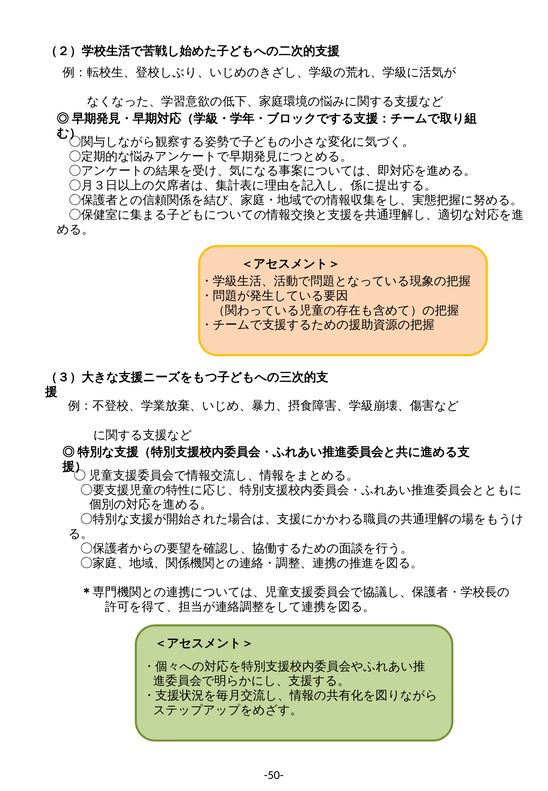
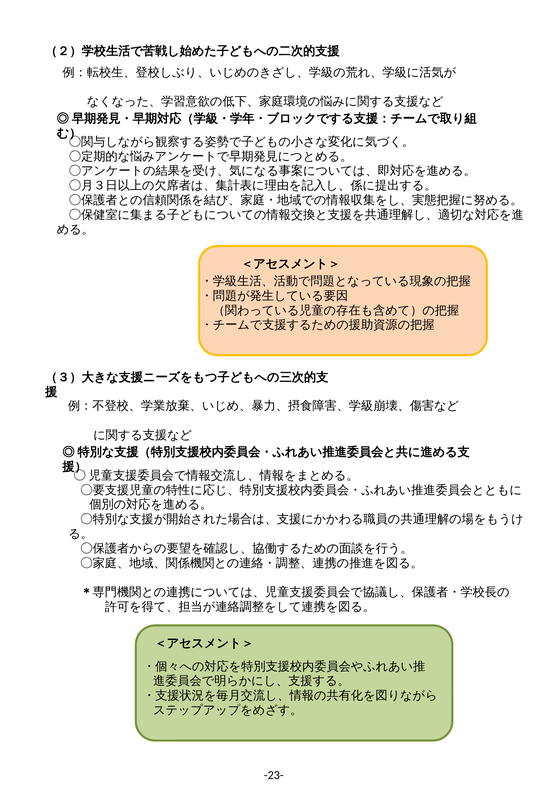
-50-: -50- -> -23-
